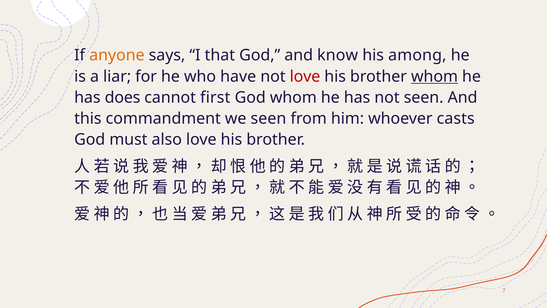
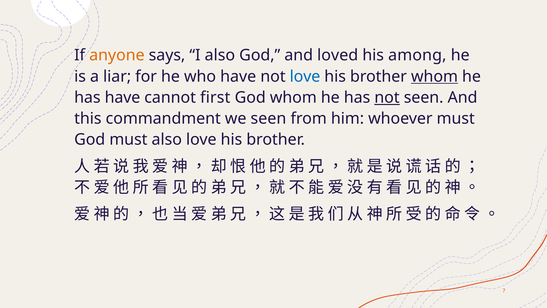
I that: that -> also
know: know -> loved
love at (305, 76) colour: red -> blue
has does: does -> have
not at (387, 97) underline: none -> present
whoever casts: casts -> must
